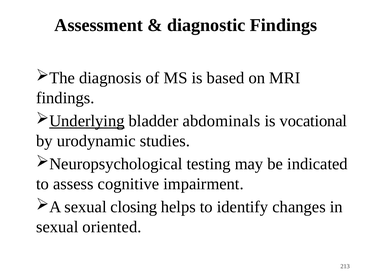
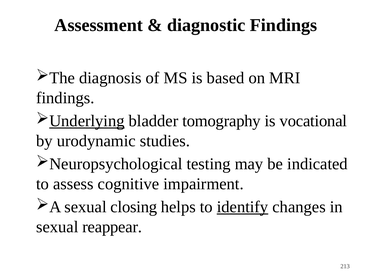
abdominals: abdominals -> tomography
identify underline: none -> present
oriented: oriented -> reappear
